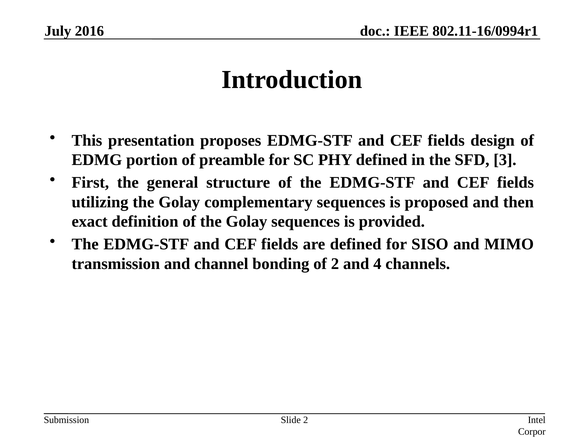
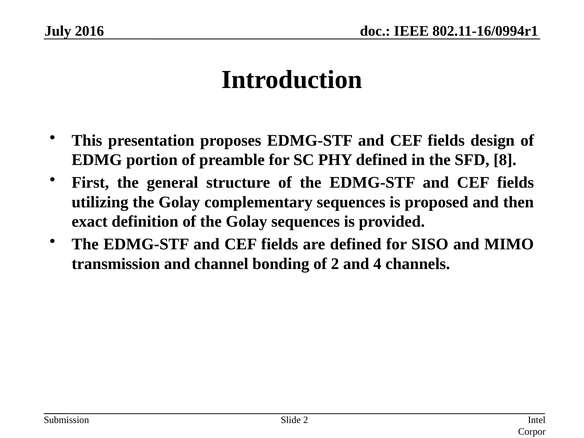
3: 3 -> 8
